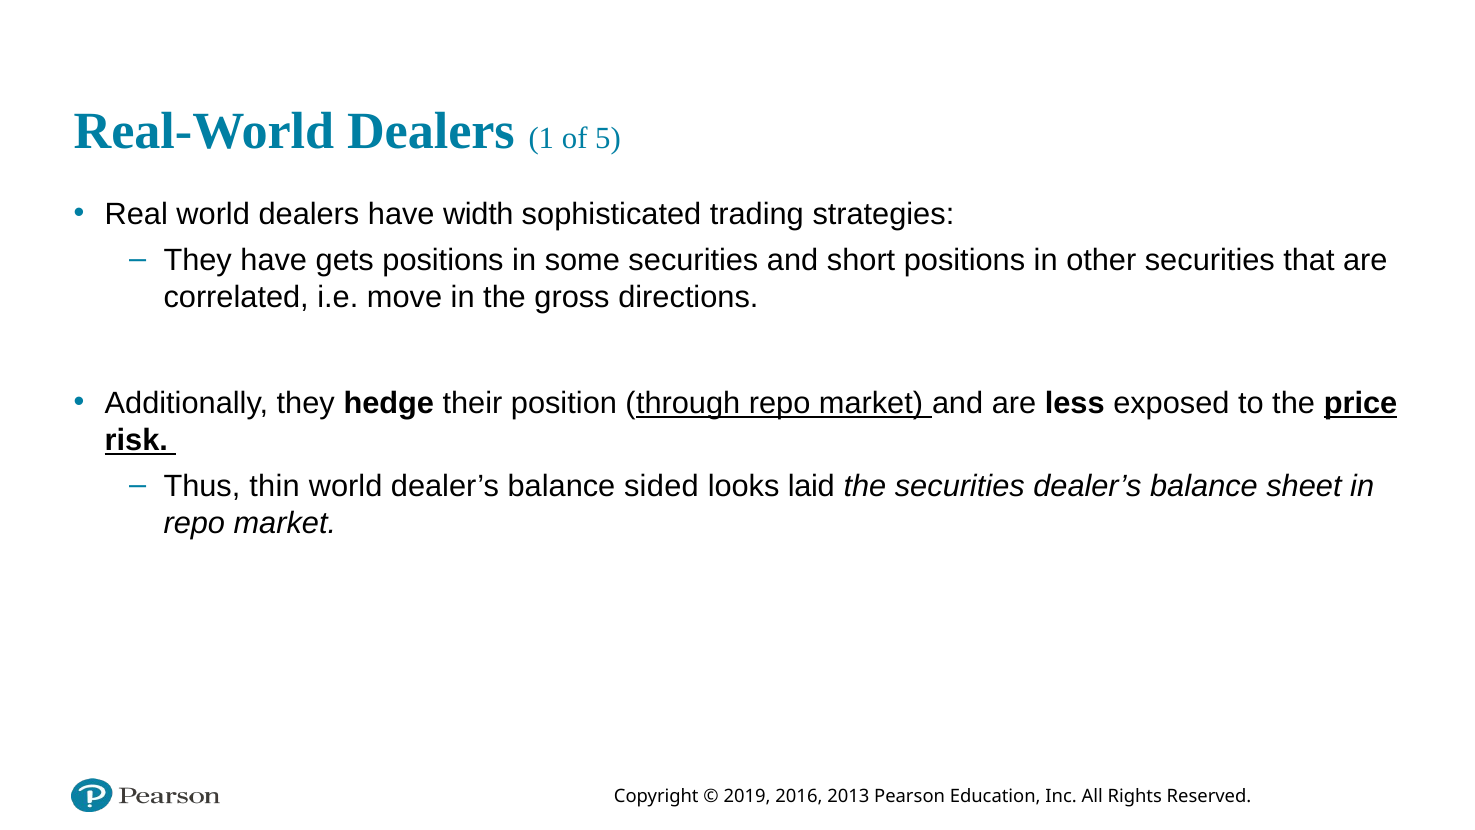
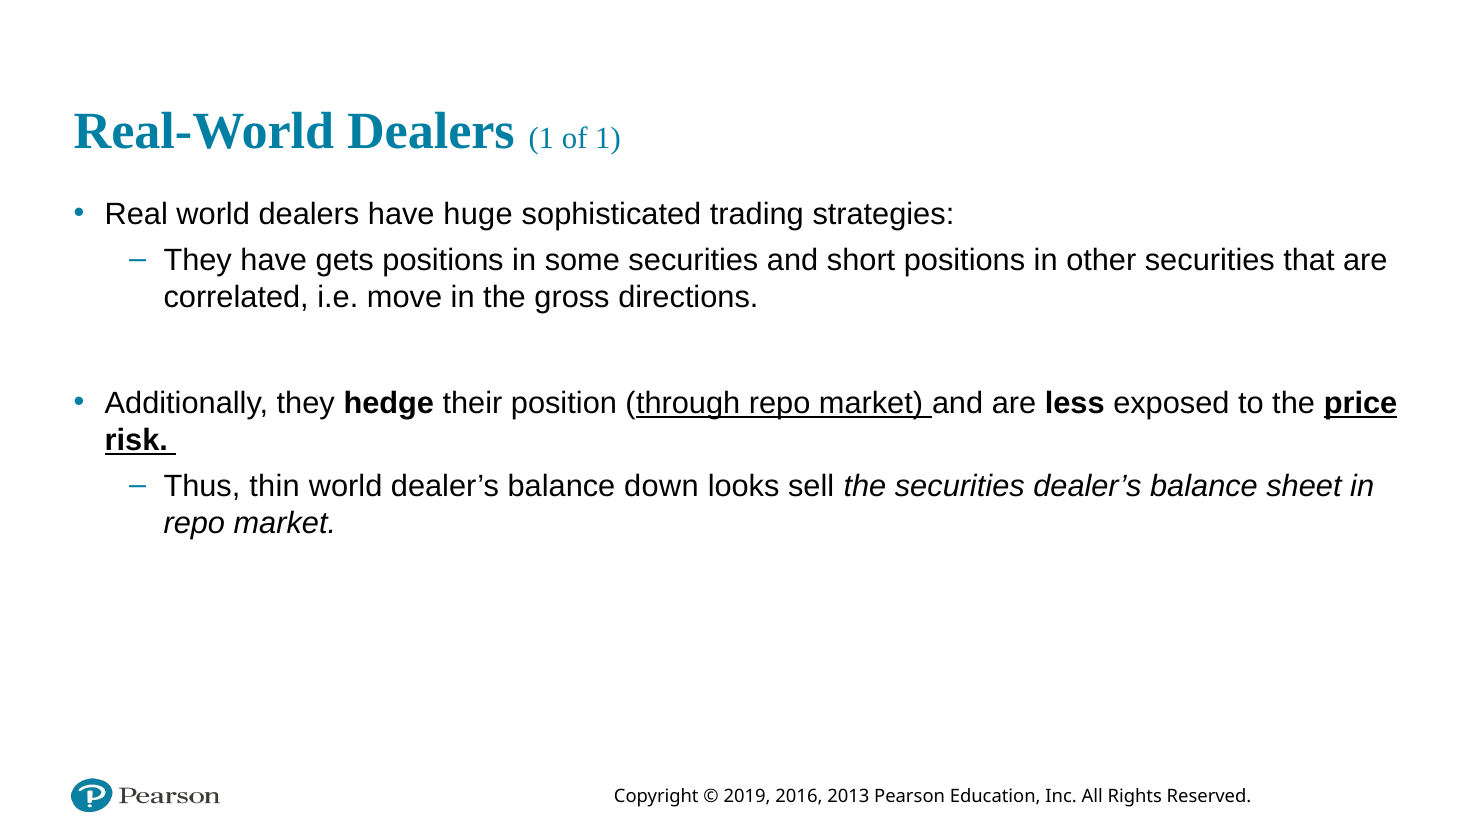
of 5: 5 -> 1
width: width -> huge
sided: sided -> down
laid: laid -> sell
